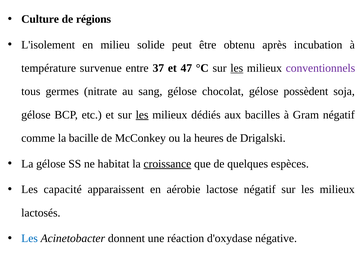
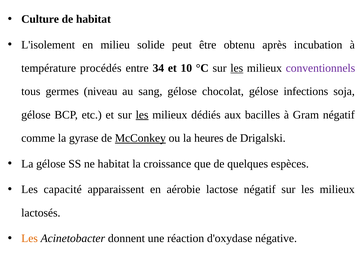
de régions: régions -> habitat
survenue: survenue -> procédés
37: 37 -> 34
47: 47 -> 10
nitrate: nitrate -> niveau
possèdent: possèdent -> infections
bacille: bacille -> gyrase
McConkey underline: none -> present
croissance underline: present -> none
Les at (30, 239) colour: blue -> orange
